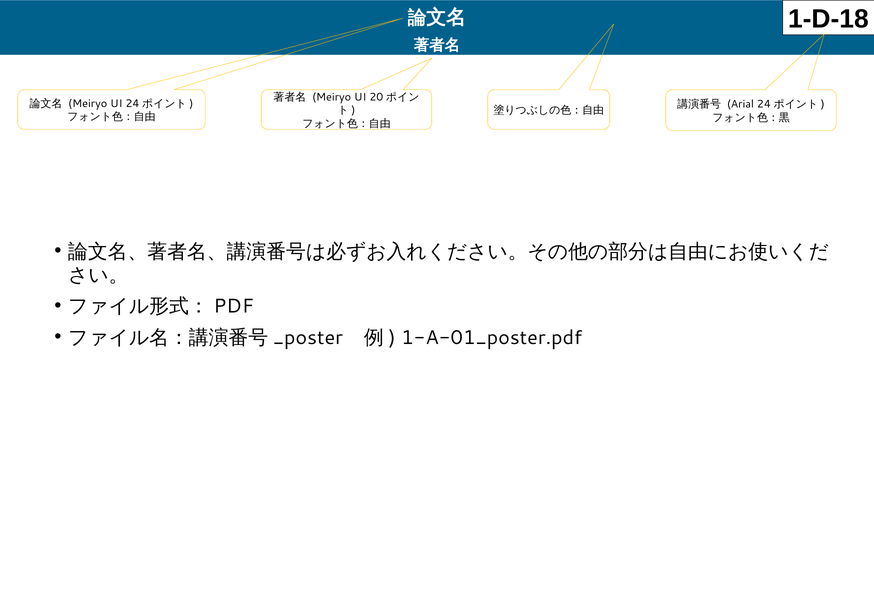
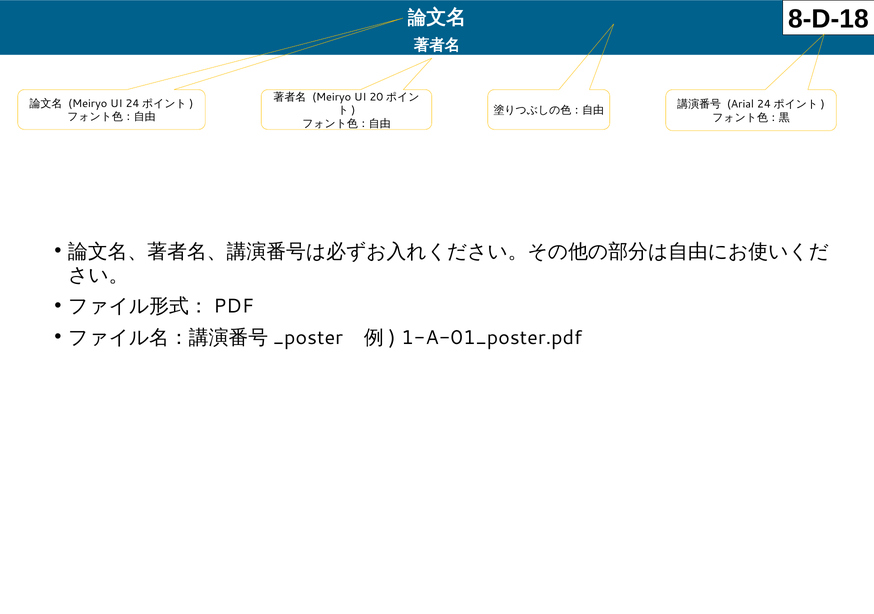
1-D-18: 1-D-18 -> 8-D-18
